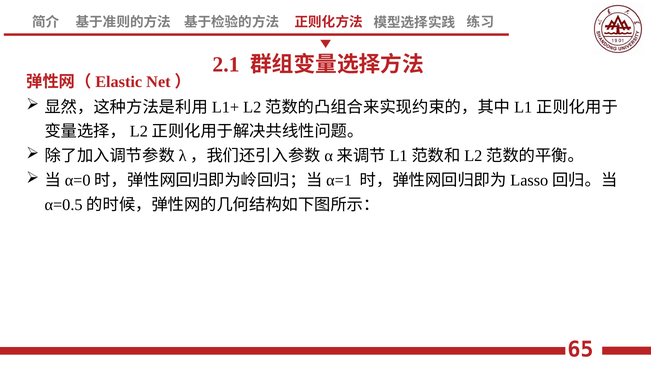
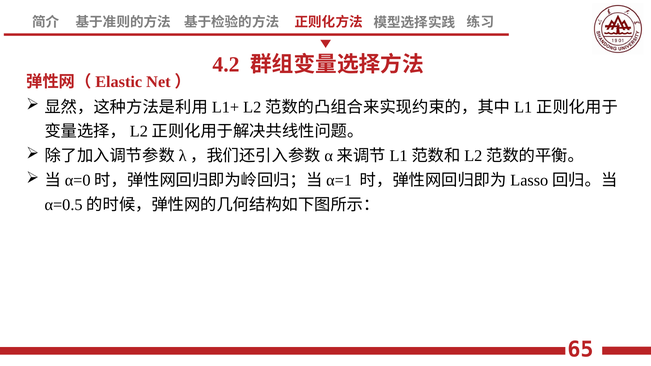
2.1: 2.1 -> 4.2
